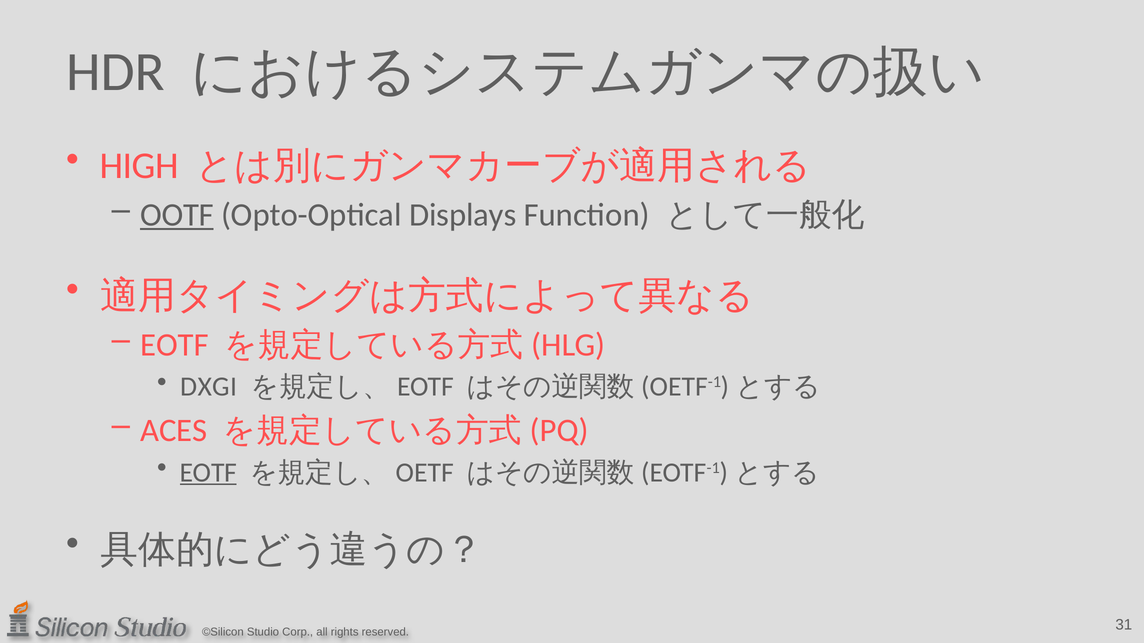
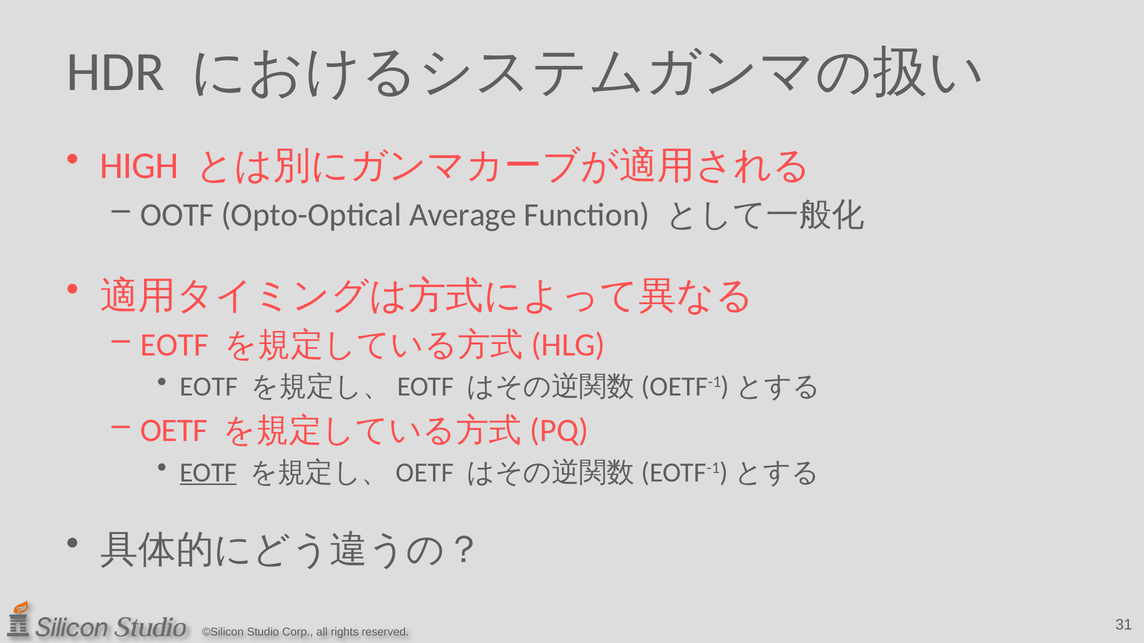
OOTF underline: present -> none
Displays: Displays -> Average
DXGI at (209, 387): DXGI -> EOTF
ACES: ACES -> OETF
